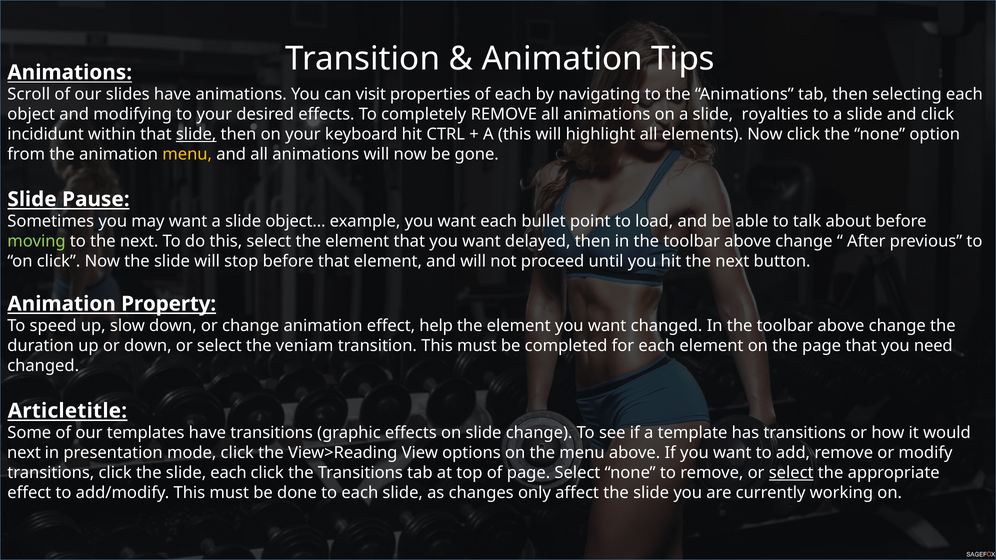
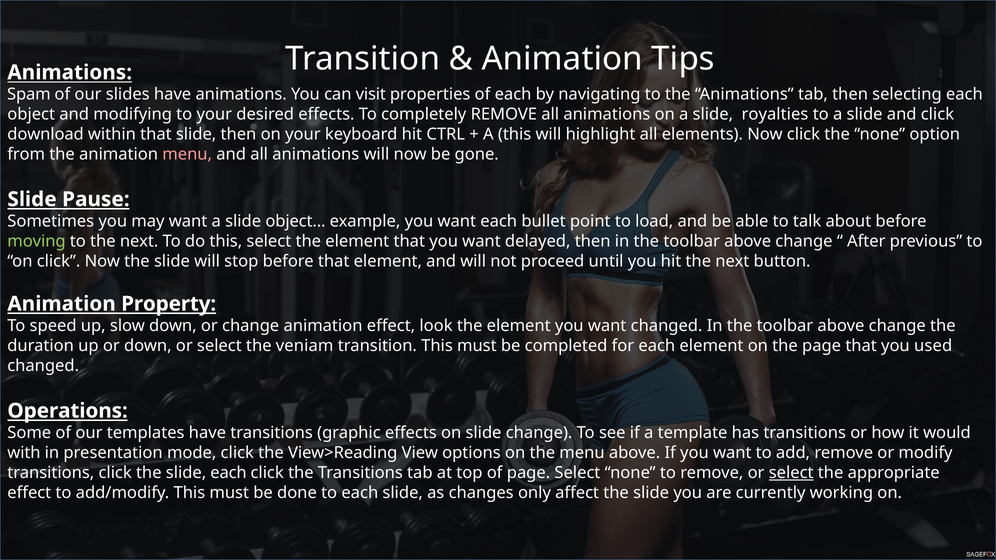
Scroll: Scroll -> Spam
incididunt: incididunt -> download
slide at (196, 134) underline: present -> none
menu at (187, 154) colour: yellow -> pink
help: help -> look
need: need -> used
Articletitle: Articletitle -> Operations
next at (24, 453): next -> with
